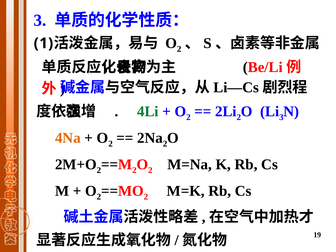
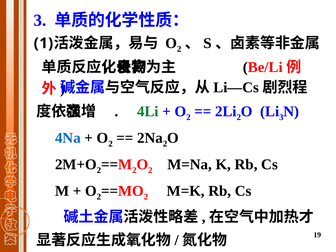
4Na colour: orange -> blue
